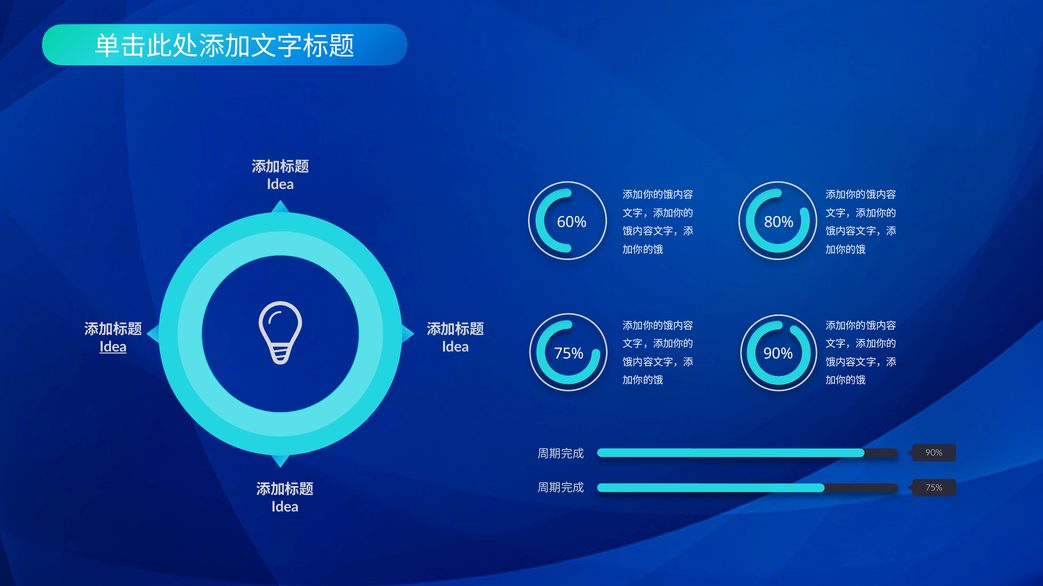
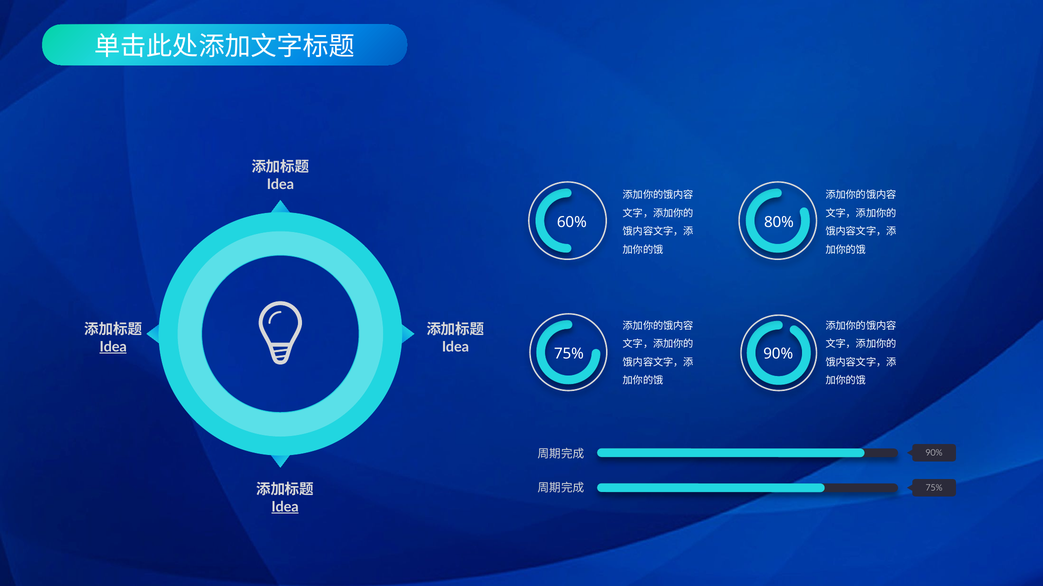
Idea at (285, 507) underline: none -> present
